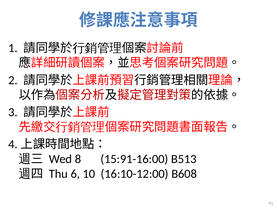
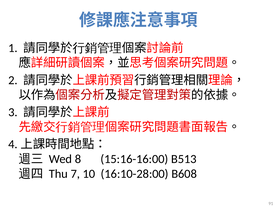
15:91-16:00: 15:91-16:00 -> 15:16-16:00
6: 6 -> 7
16:10-12:00: 16:10-12:00 -> 16:10-28:00
